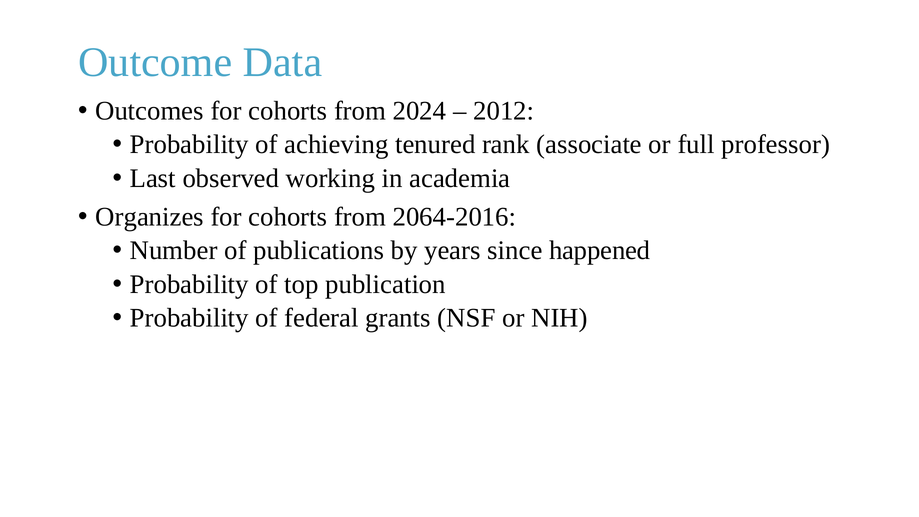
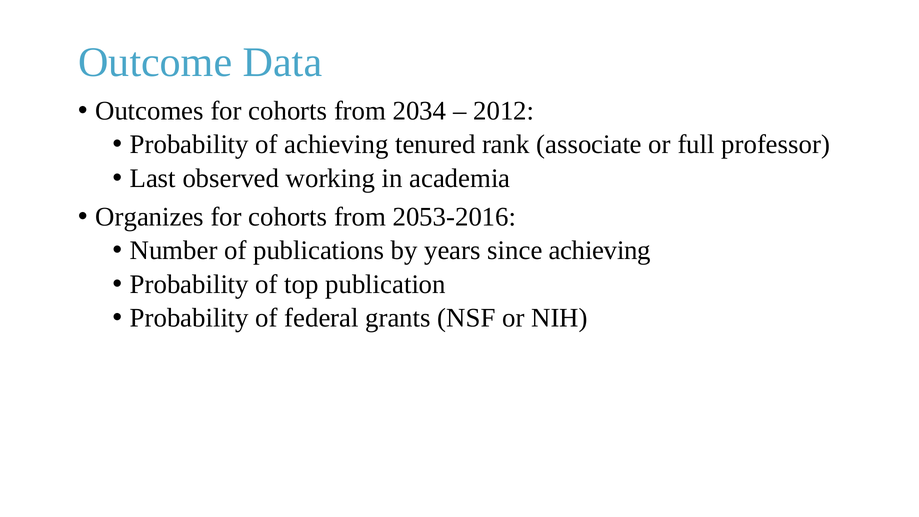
2024: 2024 -> 2034
2064-2016: 2064-2016 -> 2053-2016
since happened: happened -> achieving
